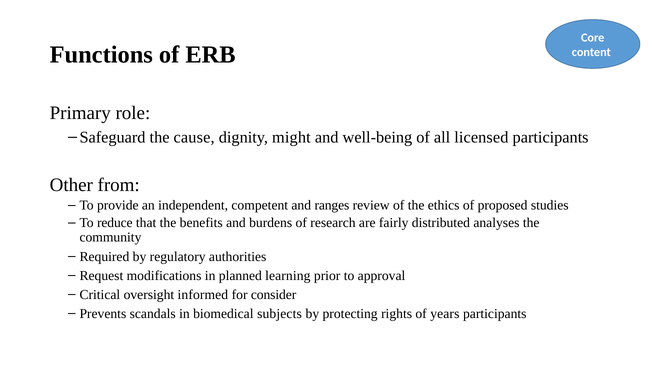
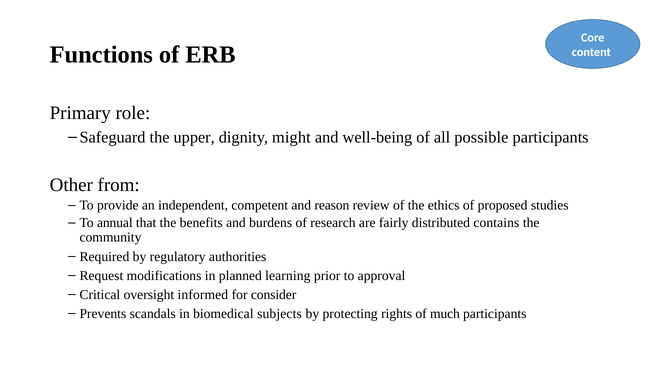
cause: cause -> upper
licensed: licensed -> possible
ranges: ranges -> reason
reduce: reduce -> annual
analyses: analyses -> contains
years: years -> much
